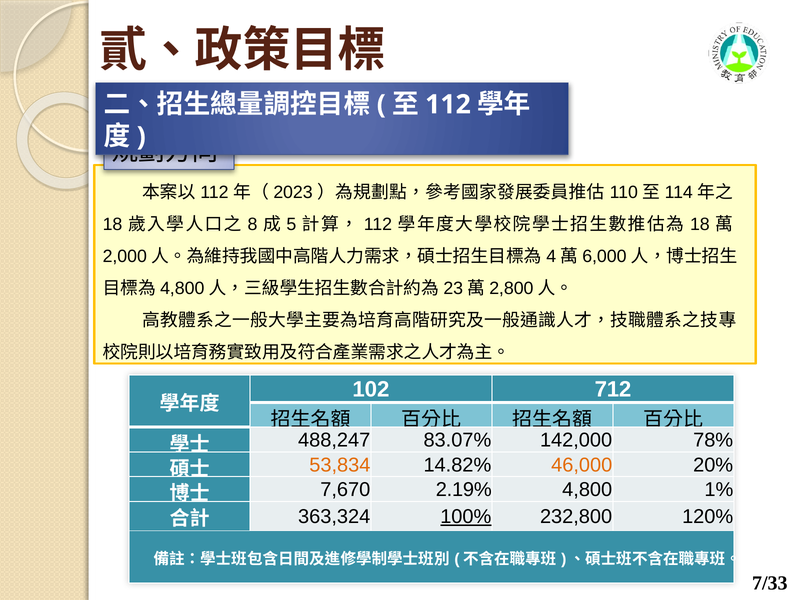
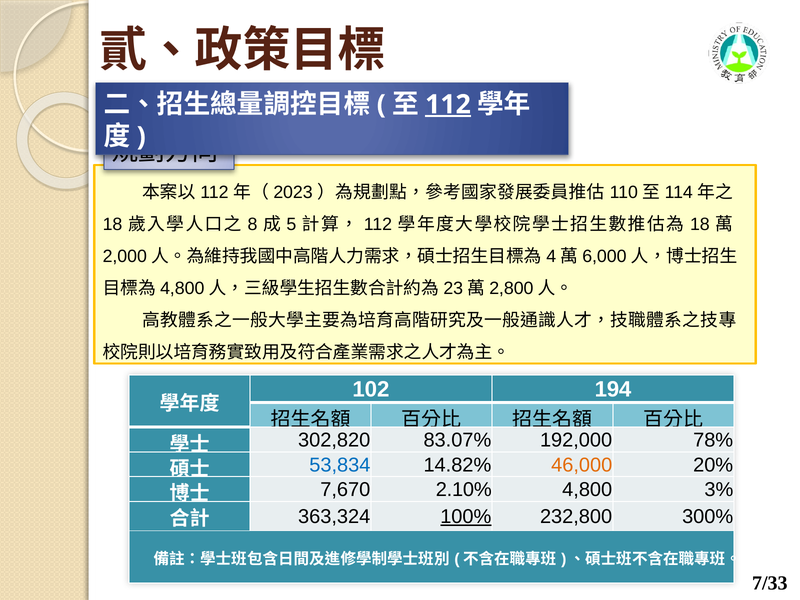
112 at (448, 104) underline: none -> present
712: 712 -> 194
488,247: 488,247 -> 302,820
142,000: 142,000 -> 192,000
53,834 colour: orange -> blue
2.19%: 2.19% -> 2.10%
1%: 1% -> 3%
120%: 120% -> 300%
